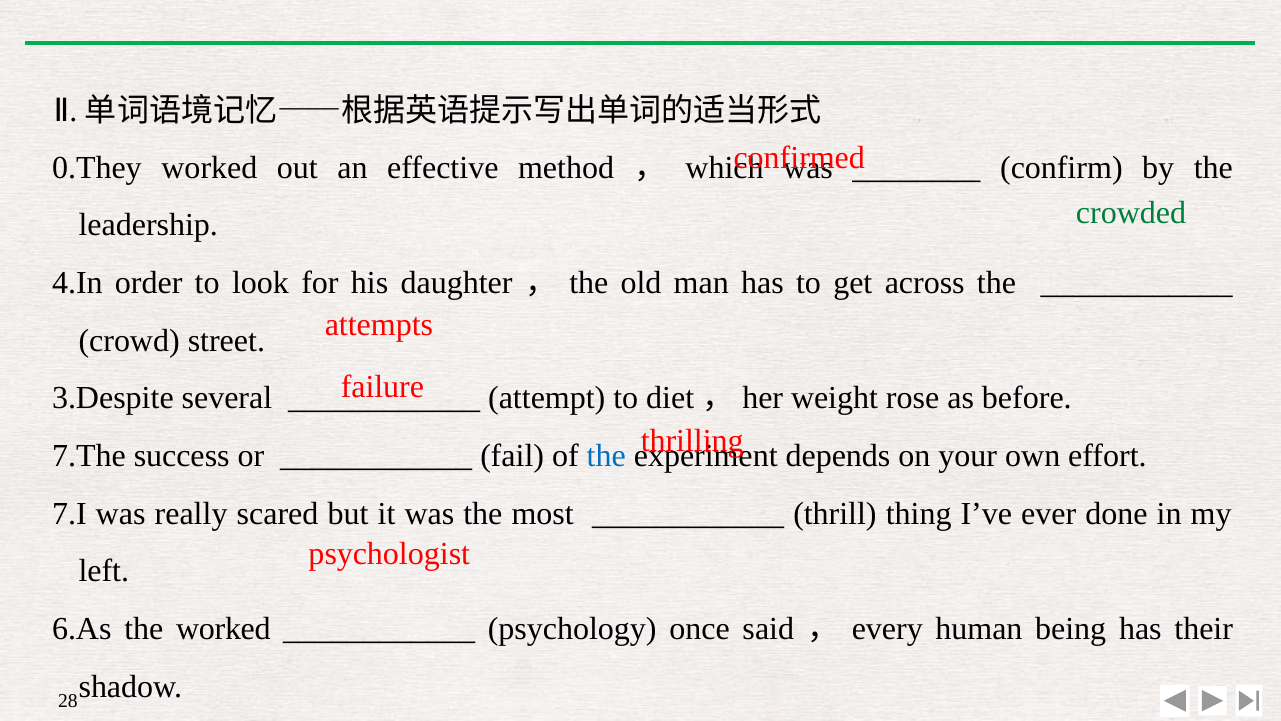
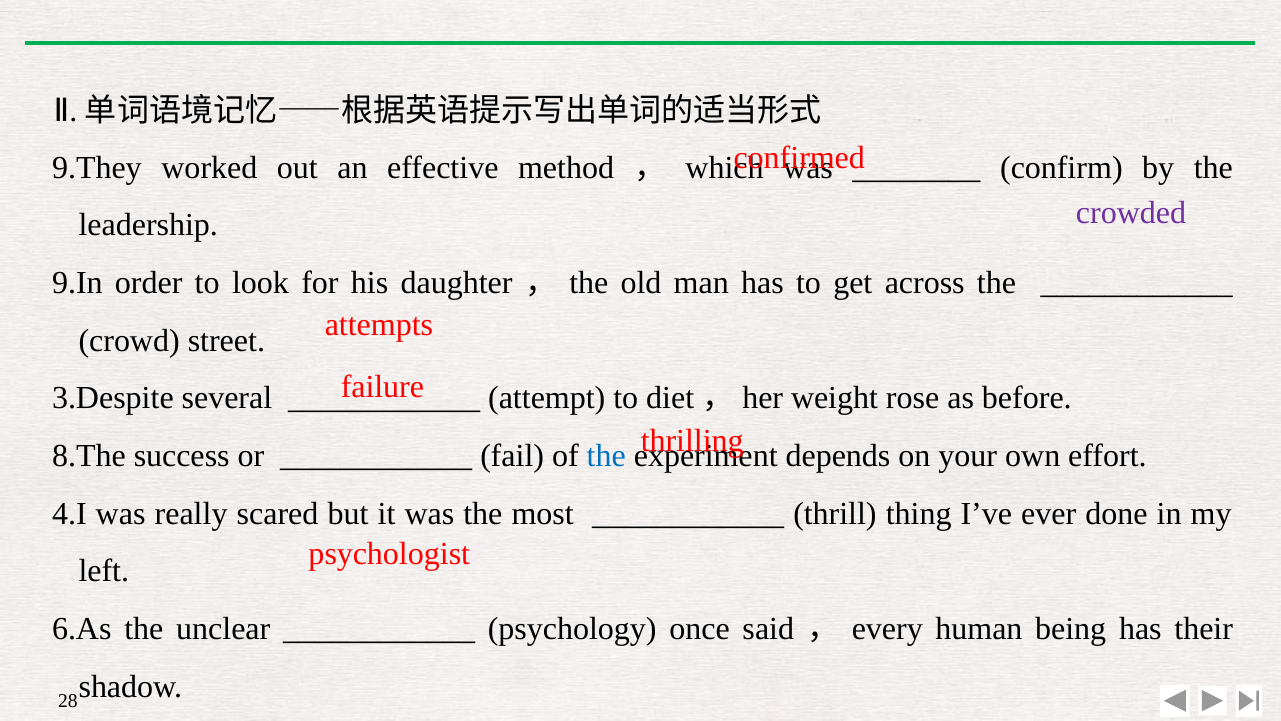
0.They: 0.They -> 9.They
crowded colour: green -> purple
4.In: 4.In -> 9.In
7.The: 7.The -> 8.The
7.I: 7.I -> 4.I
the worked: worked -> unclear
